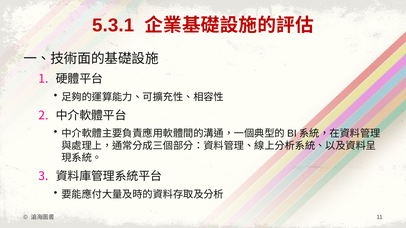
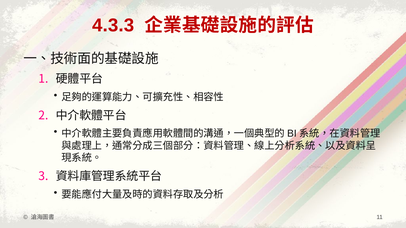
5.3.1: 5.3.1 -> 4.3.3
